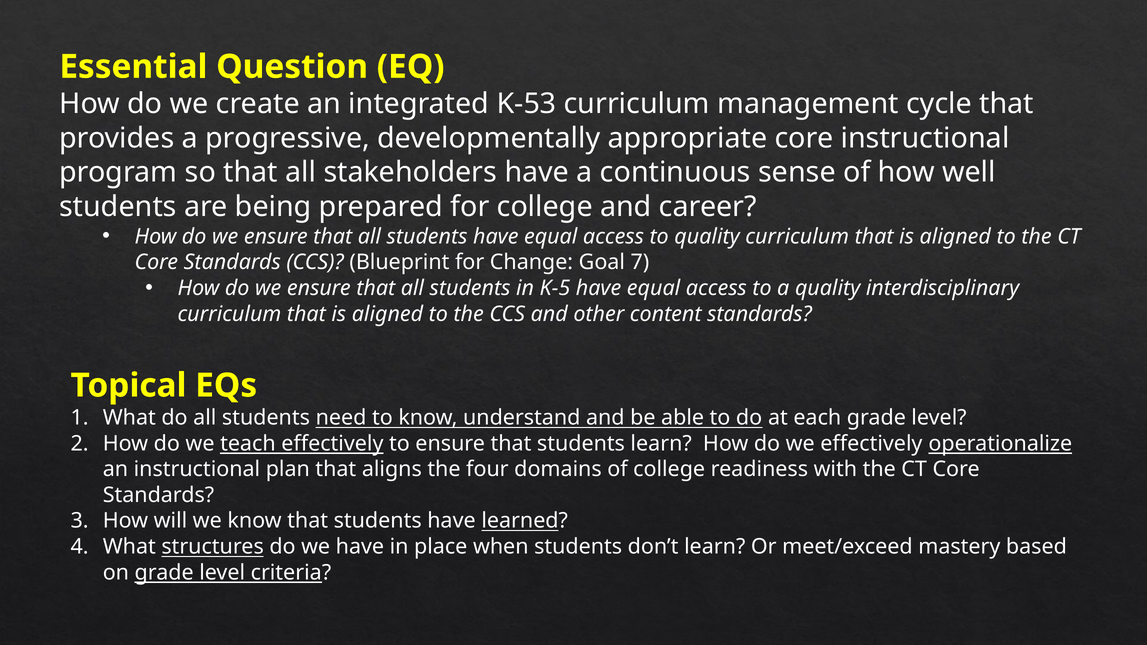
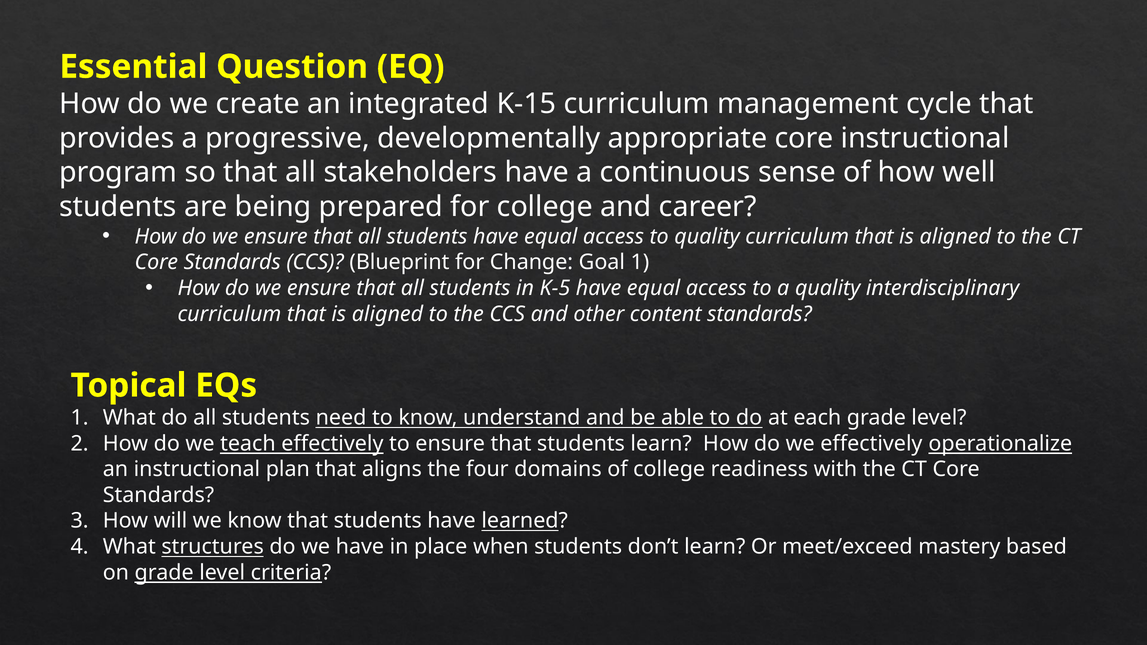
K-53: K-53 -> K-15
Goal 7: 7 -> 1
